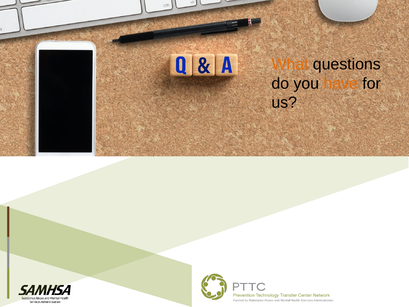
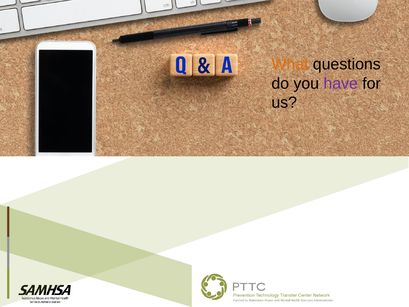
have colour: orange -> purple
